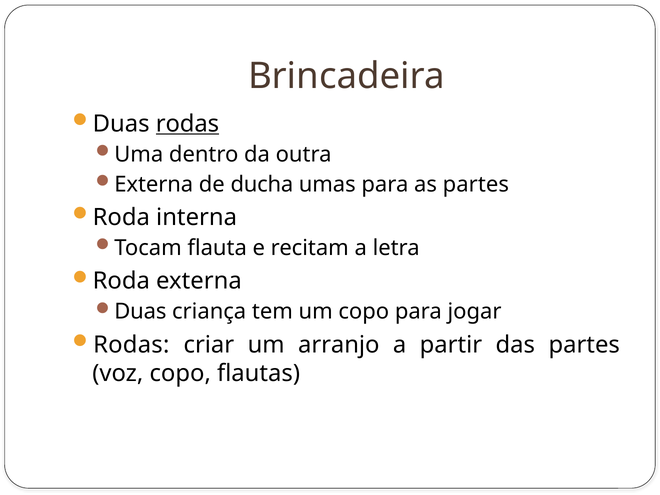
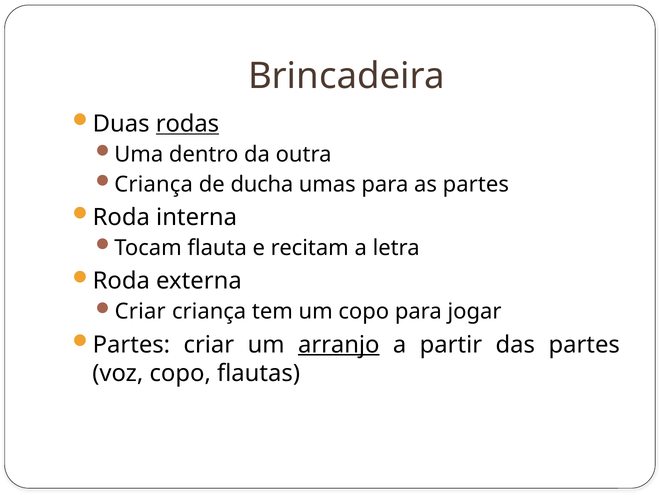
Externa at (154, 184): Externa -> Criança
Duas at (140, 312): Duas -> Criar
Rodas at (131, 345): Rodas -> Partes
arranjo underline: none -> present
